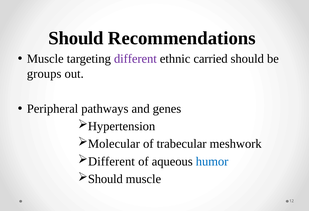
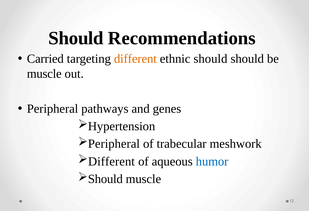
Muscle at (45, 59): Muscle -> Carried
different at (135, 59) colour: purple -> orange
ethnic carried: carried -> should
groups at (44, 74): groups -> muscle
Molecular at (114, 144): Molecular -> Peripheral
